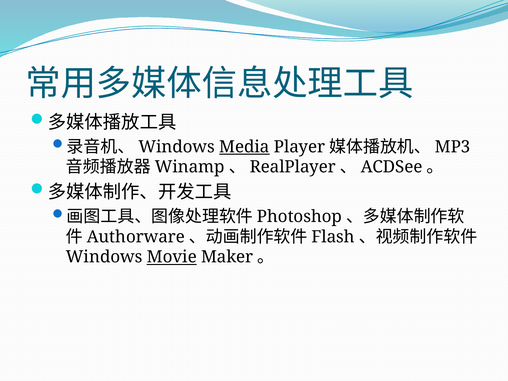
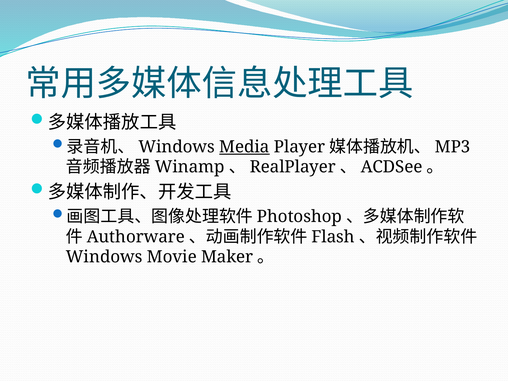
Movie underline: present -> none
